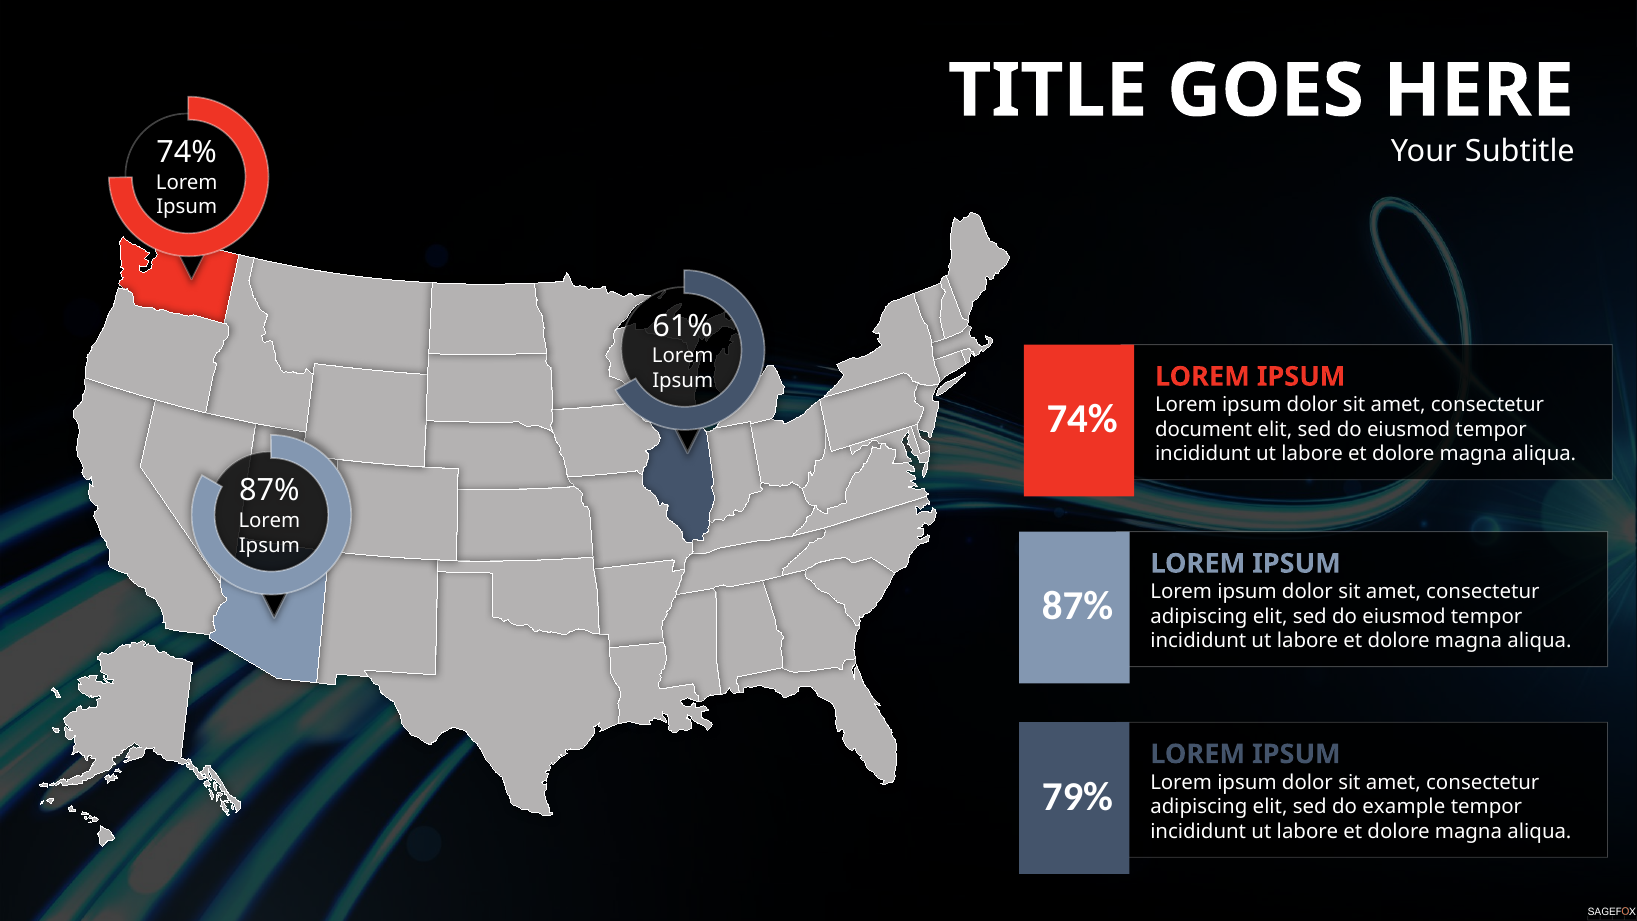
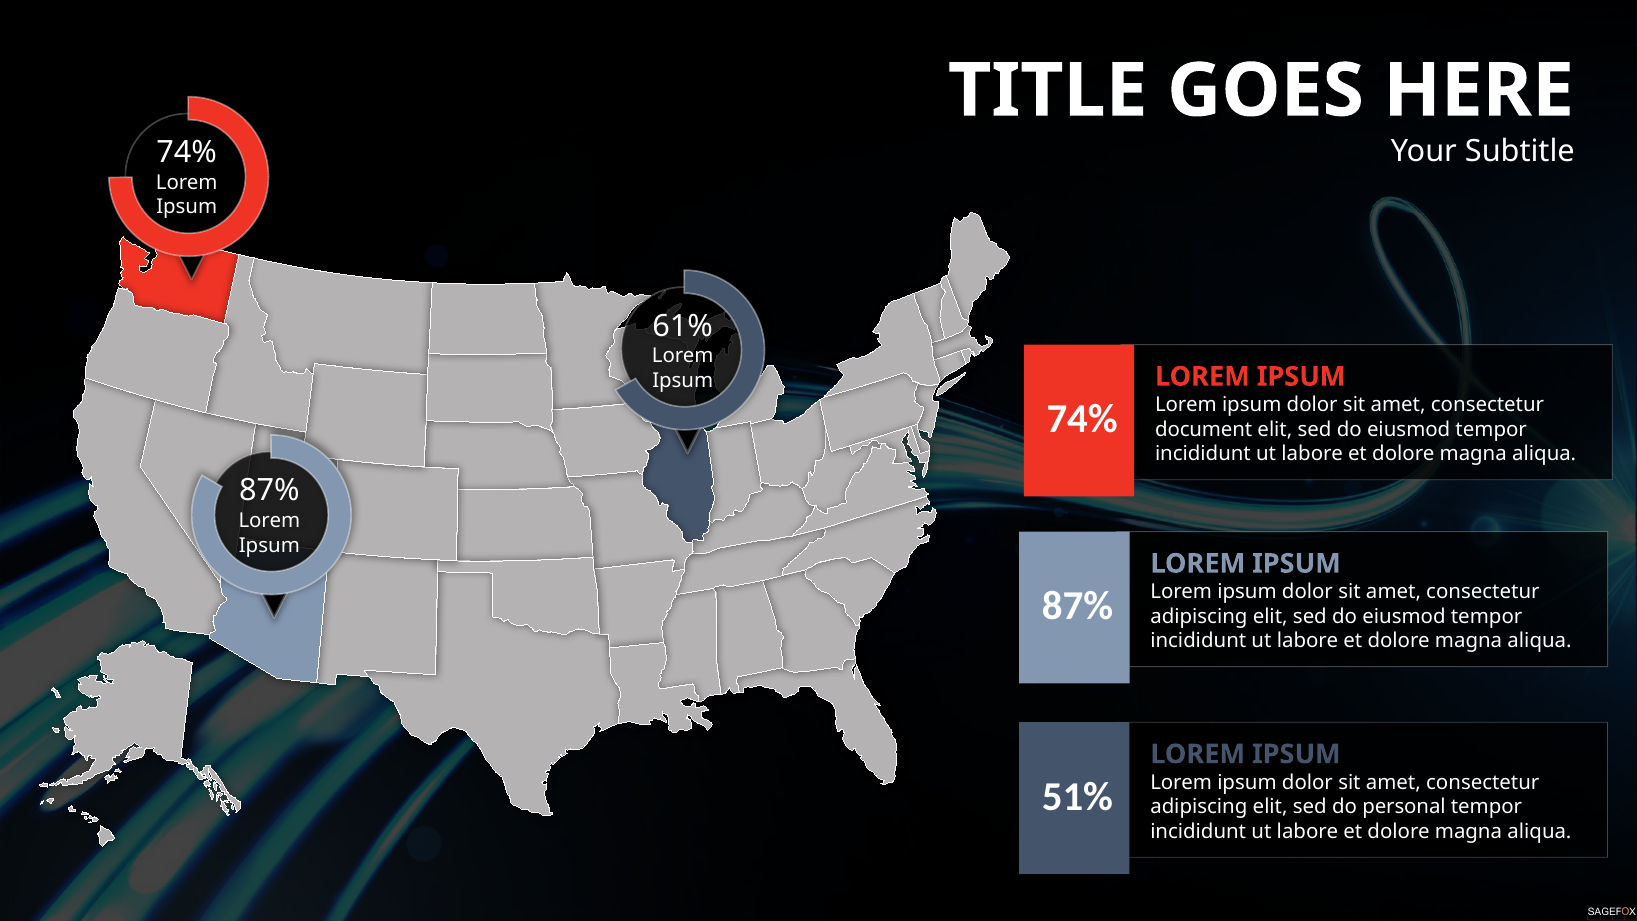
79%: 79% -> 51%
example: example -> personal
